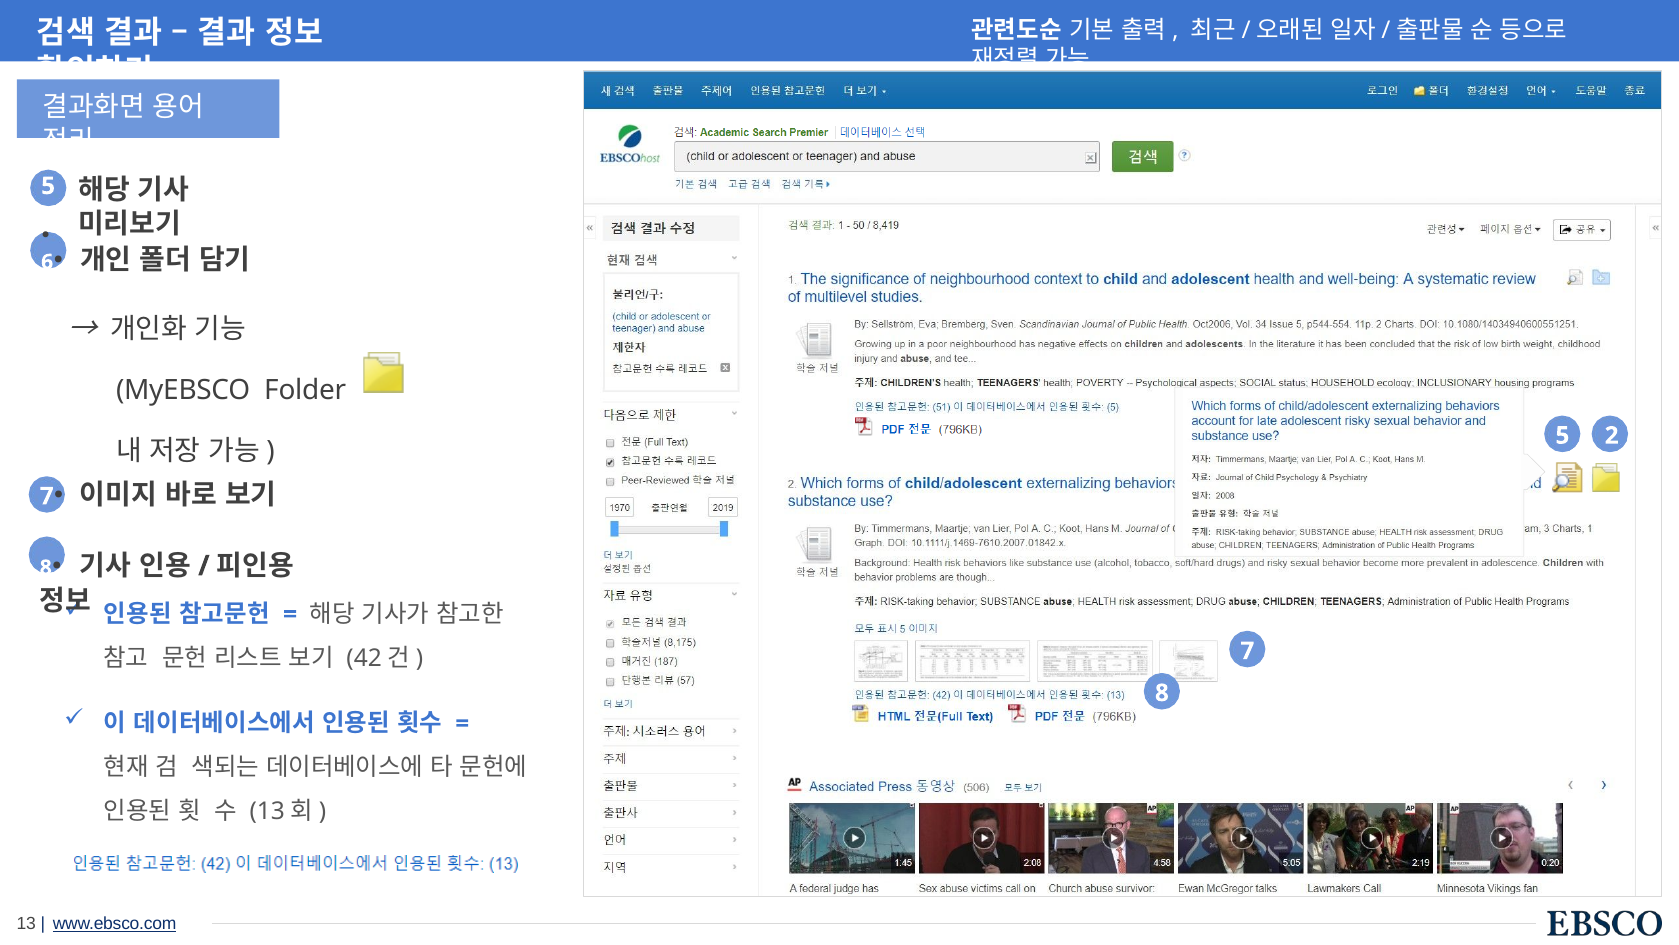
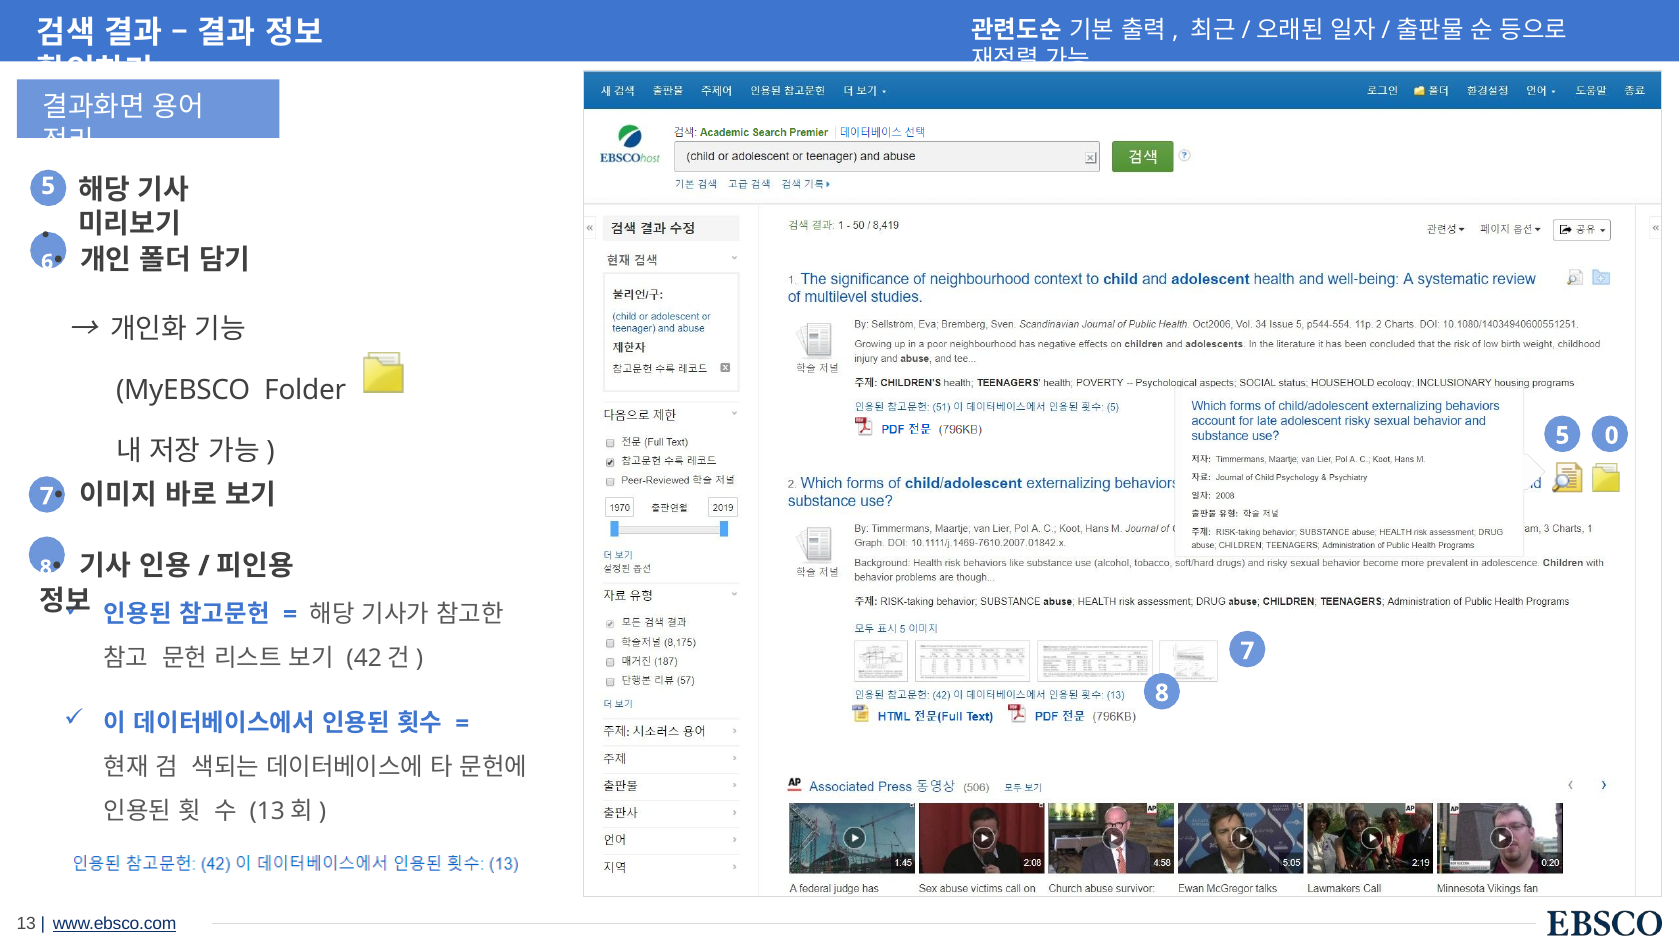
2: 2 -> 0
